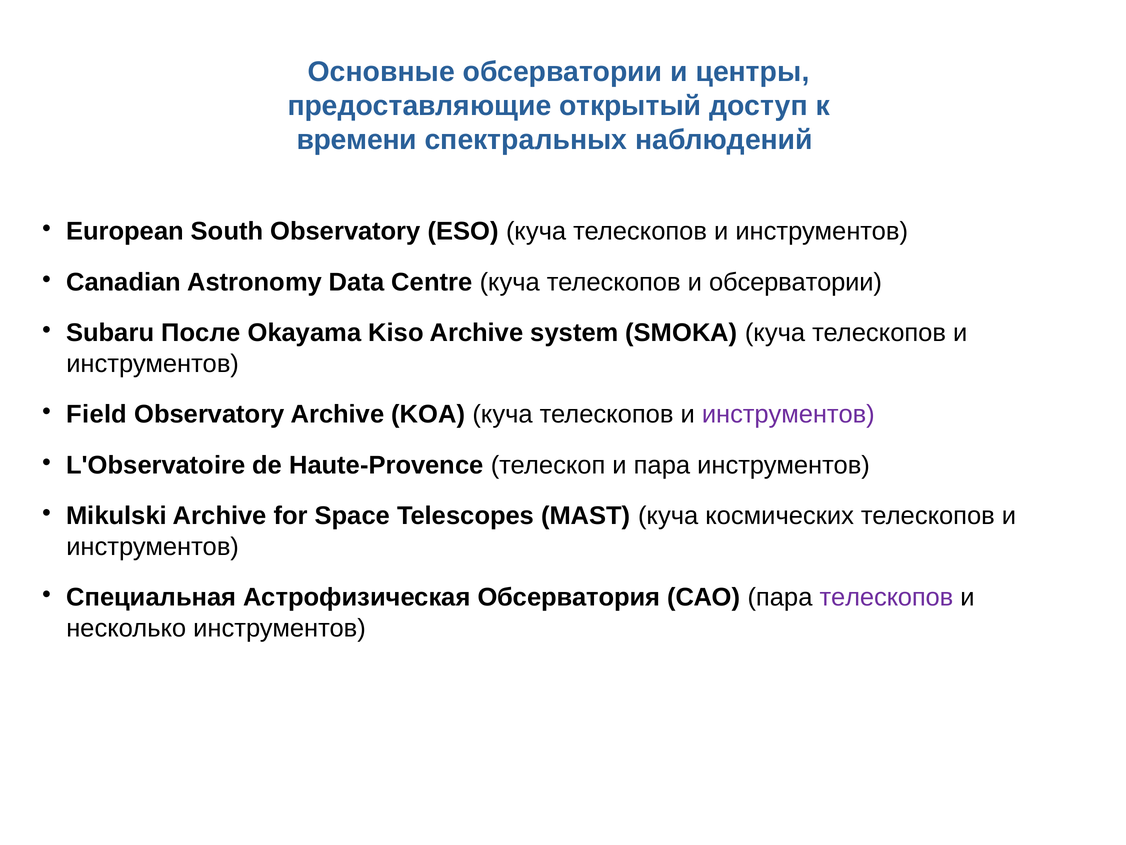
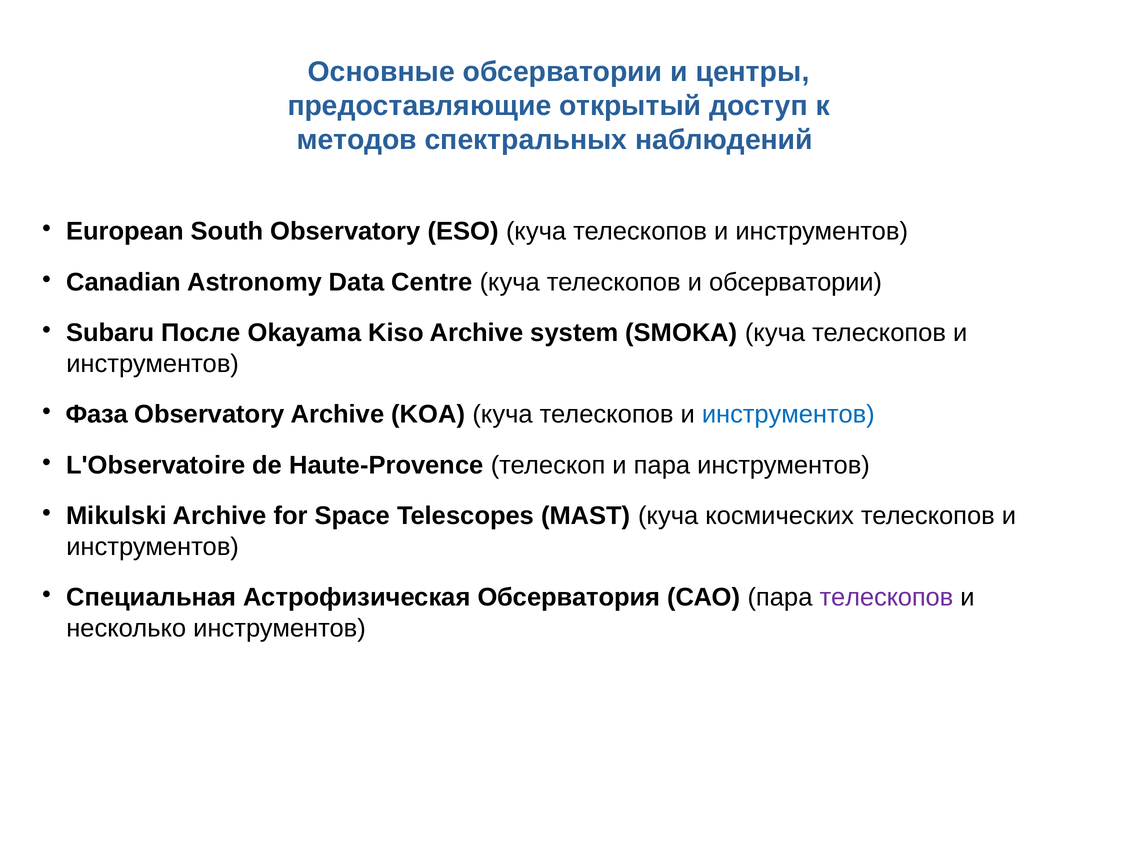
времени: времени -> методов
Field: Field -> Фаза
инструментов at (788, 414) colour: purple -> blue
